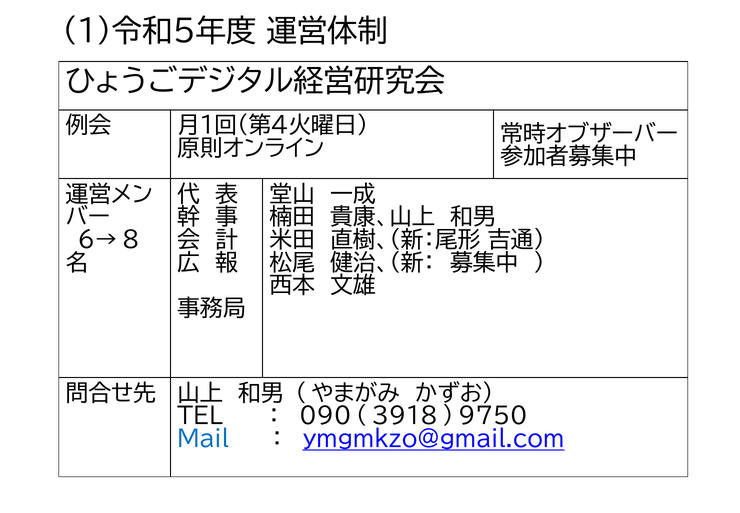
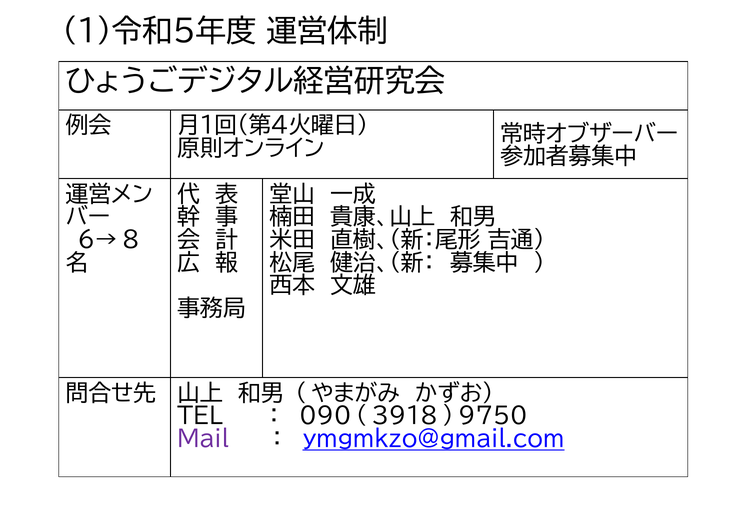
Mail colour: blue -> purple
